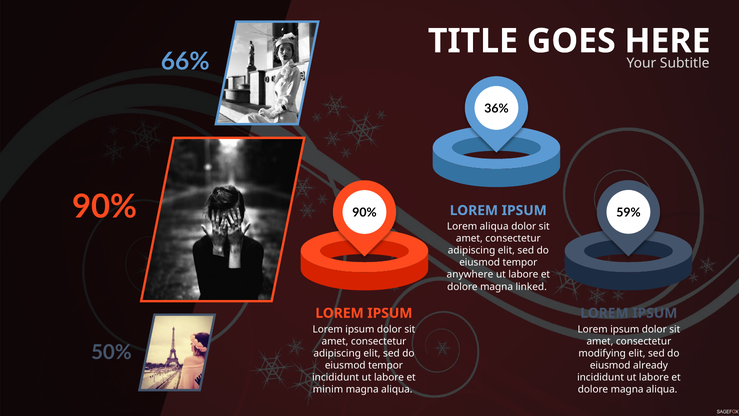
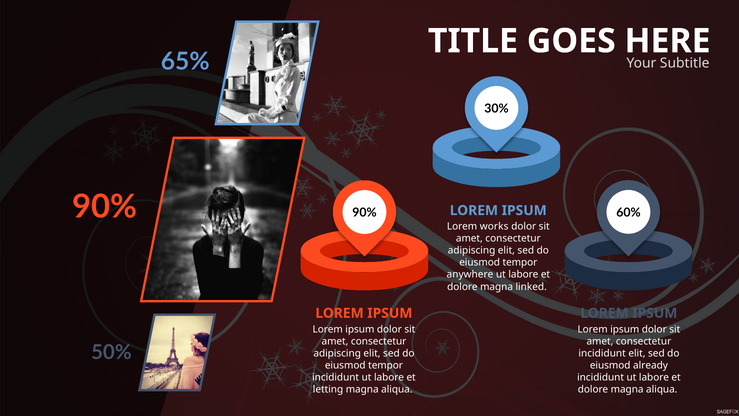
66%: 66% -> 65%
36%: 36% -> 30%
59%: 59% -> 60%
Lorem aliqua: aliqua -> works
modifying at (602, 353): modifying -> incididunt
minim: minim -> letting
